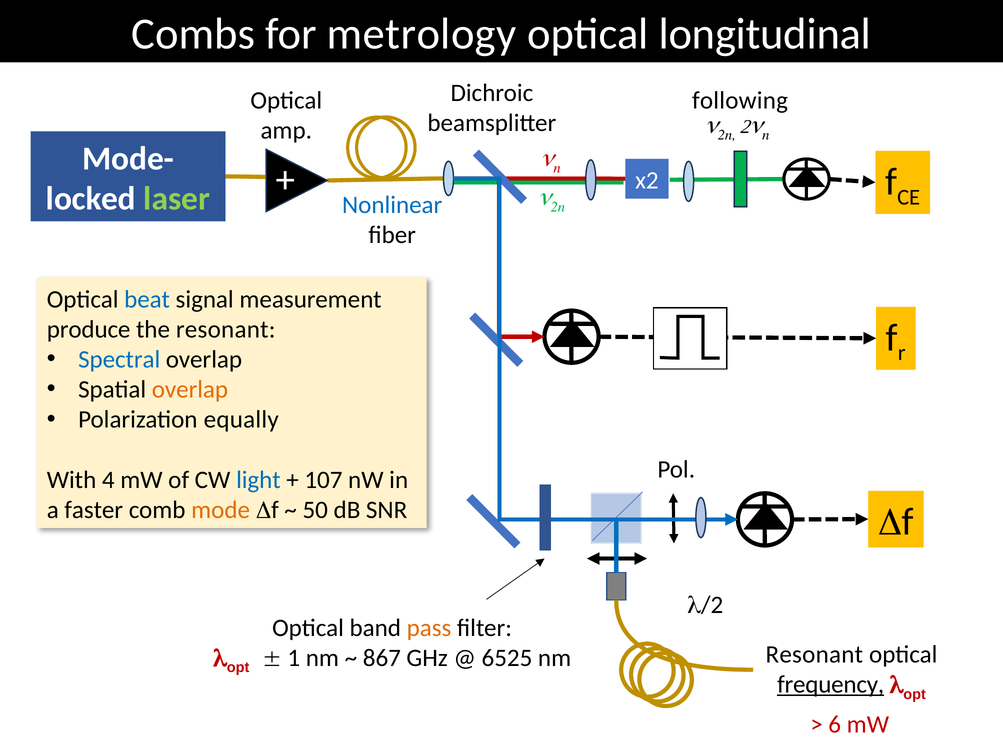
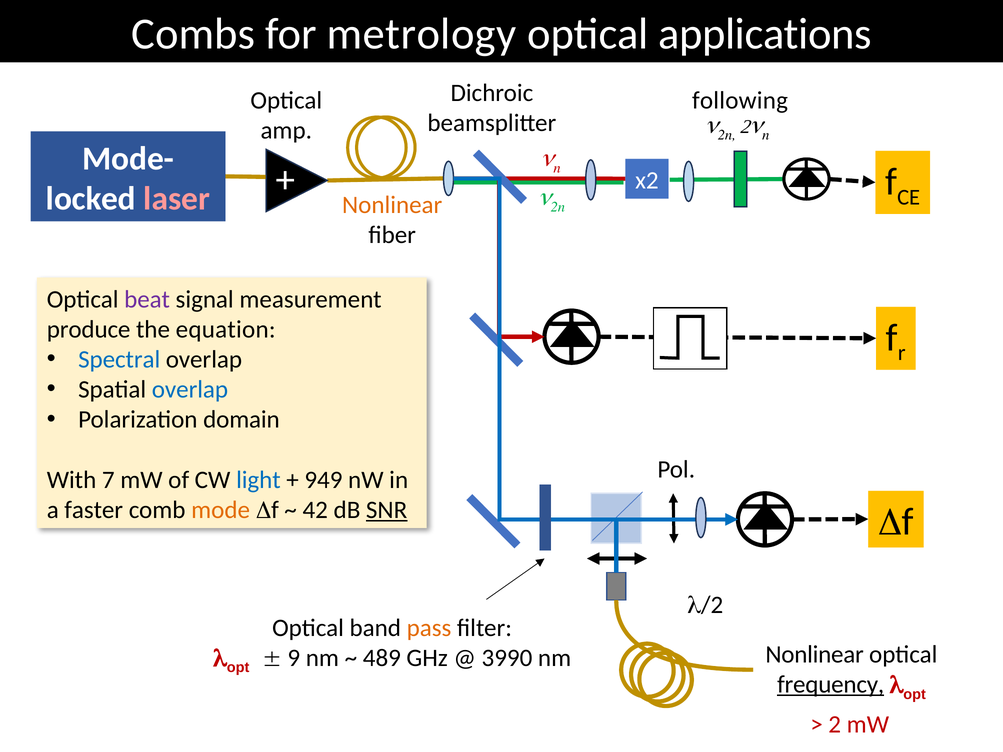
longitudinal: longitudinal -> applications
laser colour: light green -> pink
Nonlinear at (392, 205) colour: blue -> orange
beat colour: blue -> purple
the resonant: resonant -> equation
overlap at (190, 390) colour: orange -> blue
equally: equally -> domain
4: 4 -> 7
107: 107 -> 949
50: 50 -> 42
SNR underline: none -> present
Resonant at (814, 655): Resonant -> Nonlinear
1: 1 -> 9
867: 867 -> 489
6525: 6525 -> 3990
6 at (835, 725): 6 -> 2
